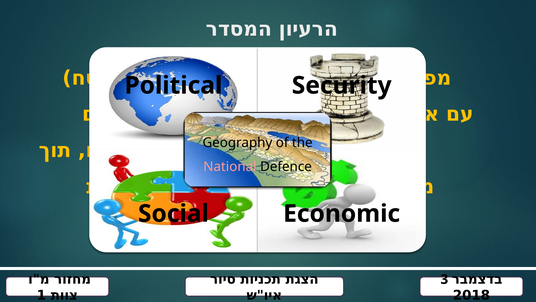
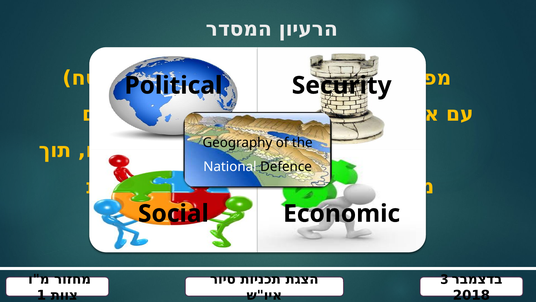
National colour: pink -> white
